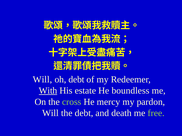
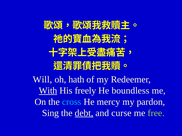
oh debt: debt -> hath
estate: estate -> freely
cross colour: light green -> light blue
Will at (50, 113): Will -> Sing
debt at (84, 113) underline: none -> present
death: death -> curse
